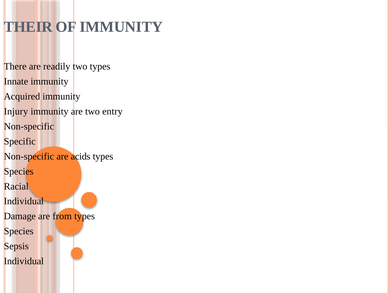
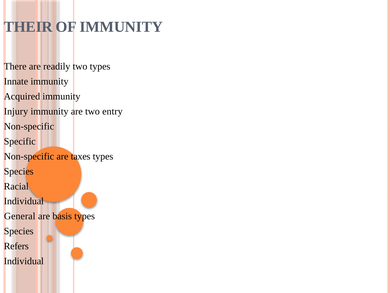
acids: acids -> taxes
Damage: Damage -> General
from: from -> basis
Sepsis: Sepsis -> Refers
